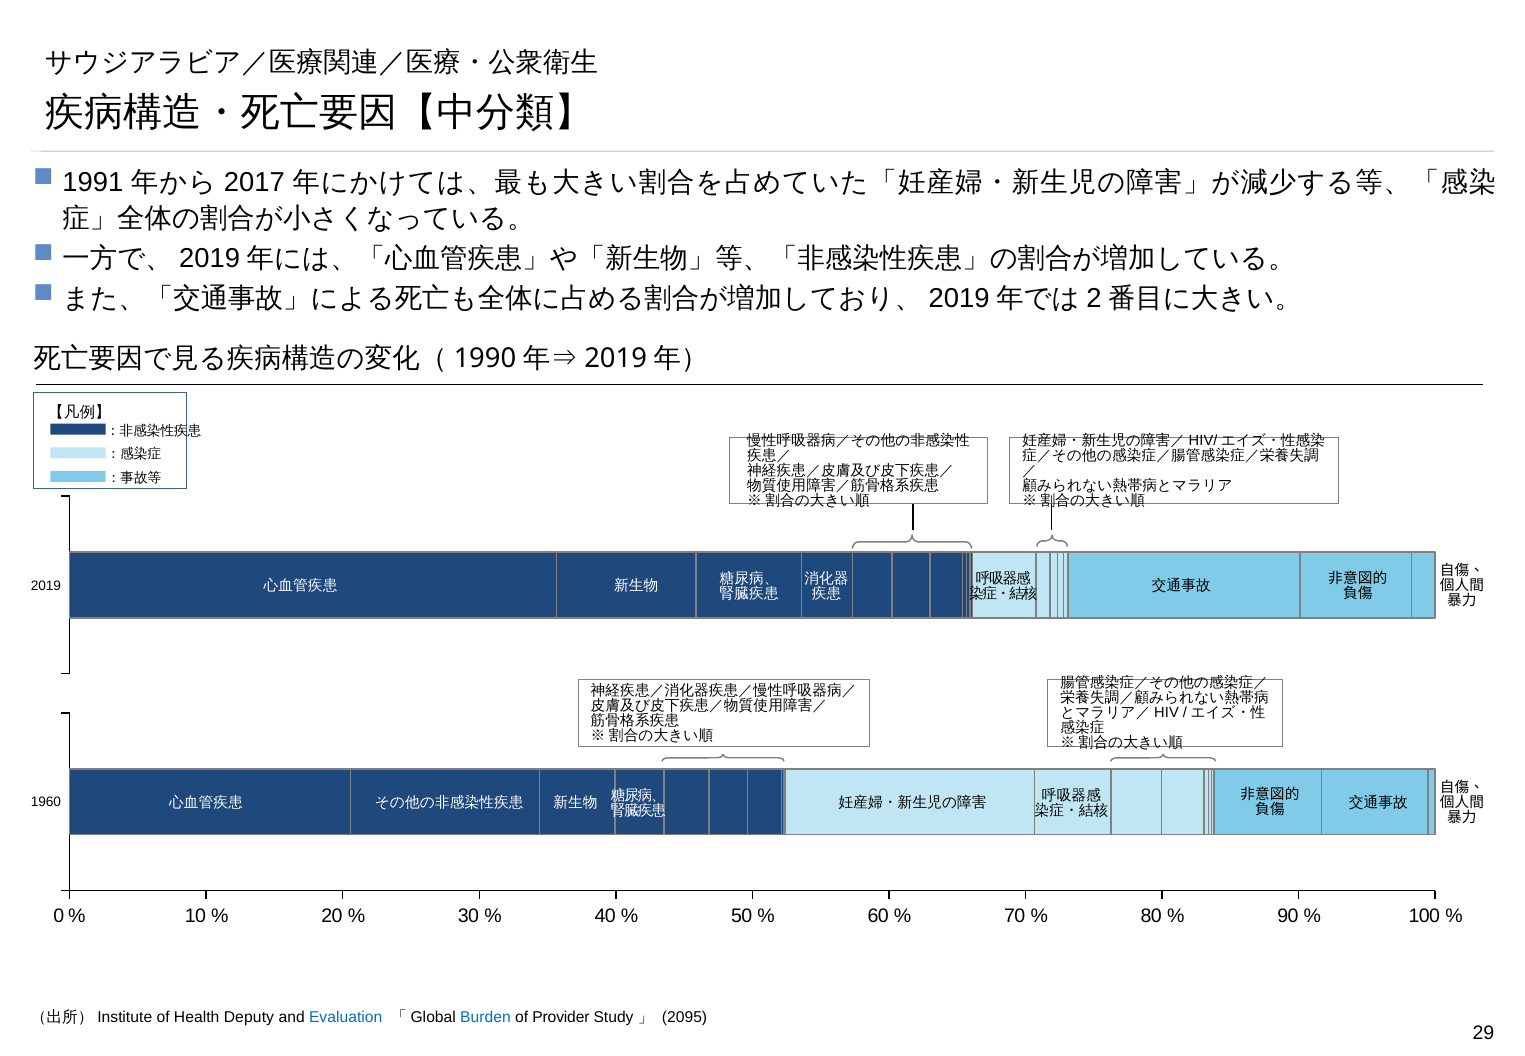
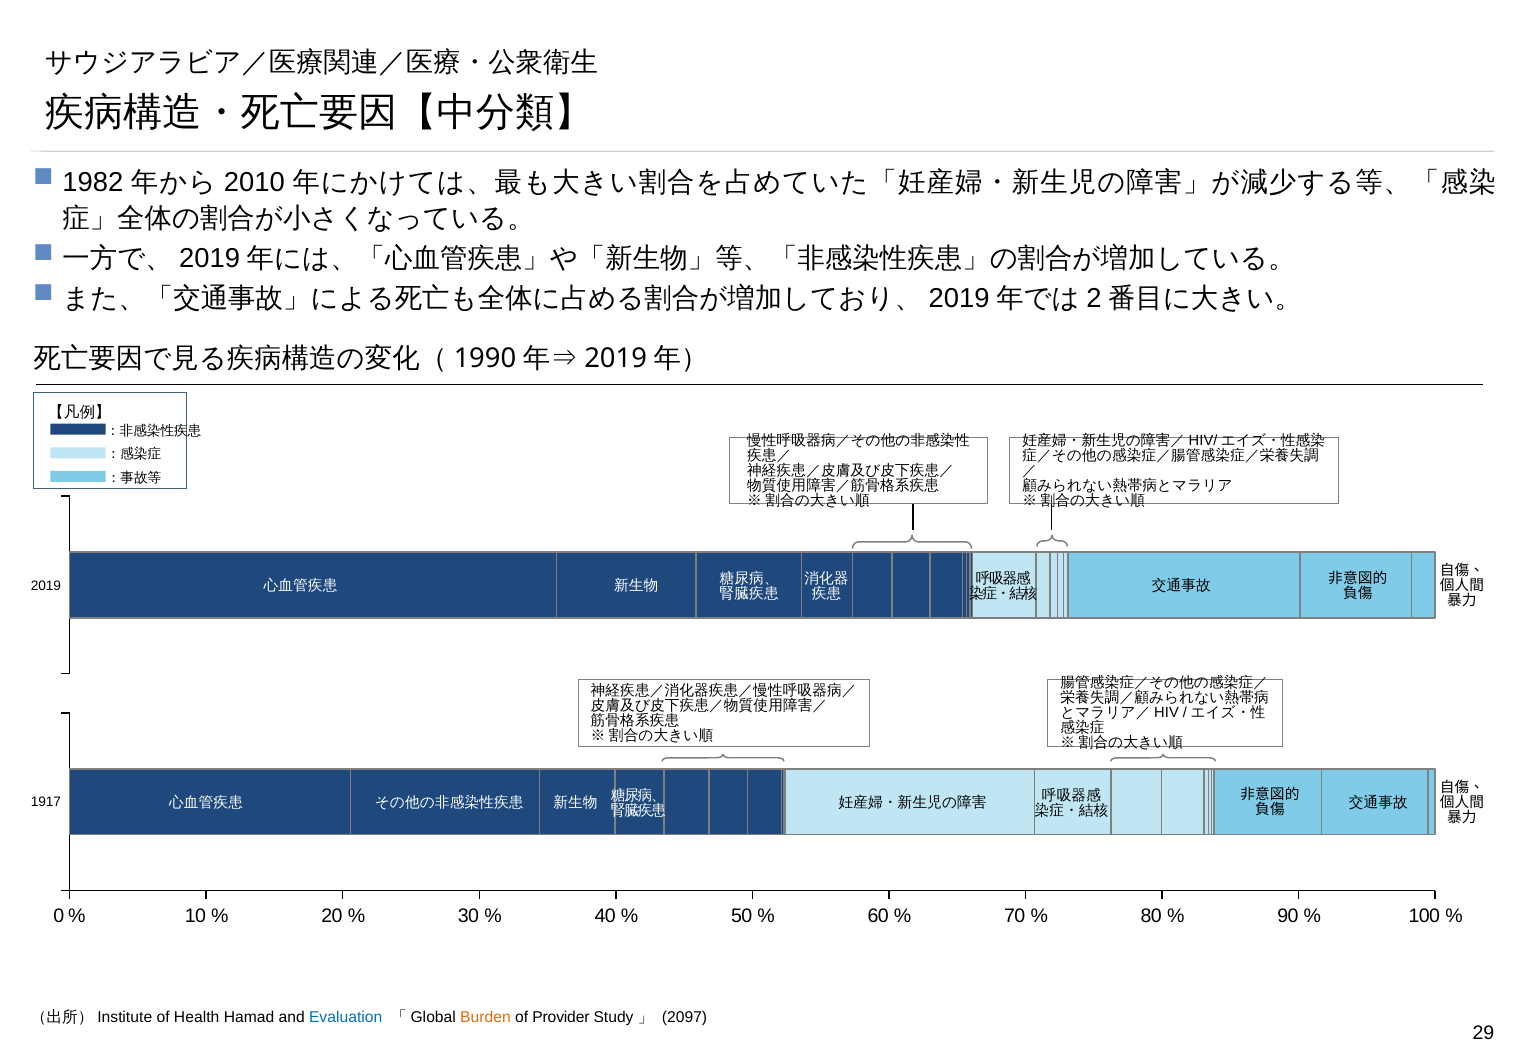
1991: 1991 -> 1982
2017: 2017 -> 2010
1960: 1960 -> 1917
Deputy: Deputy -> Hamad
Burden colour: blue -> orange
2095: 2095 -> 2097
